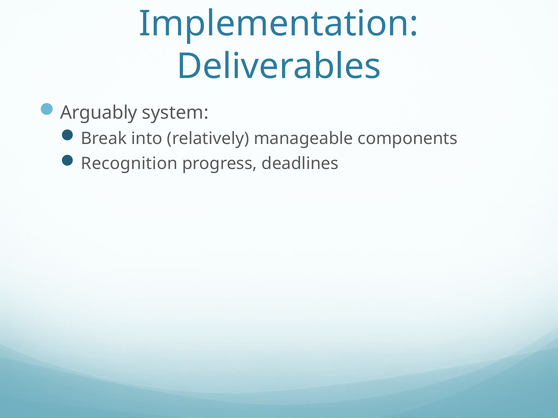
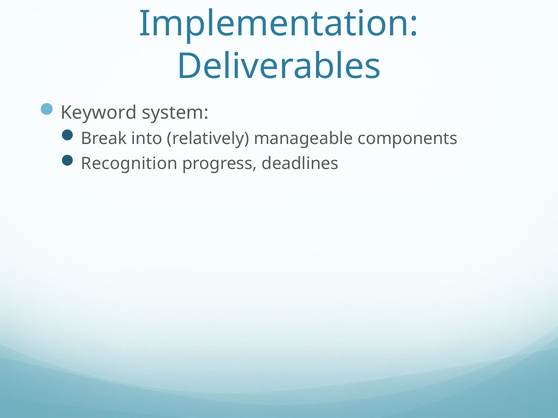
Arguably: Arguably -> Keyword
